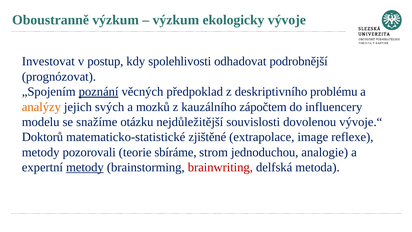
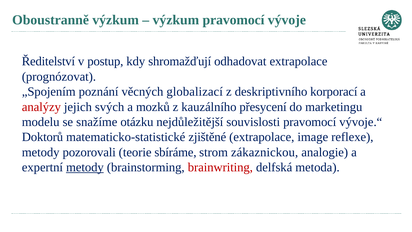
výzkum ekologicky: ekologicky -> pravomocí
Investovat: Investovat -> Ředitelství
spolehlivosti: spolehlivosti -> shromažďují
odhadovat podrobnější: podrobnější -> extrapolace
poznání underline: present -> none
předpoklad: předpoklad -> globalizací
problému: problému -> korporací
analýzy colour: orange -> red
zápočtem: zápočtem -> přesycení
influencery: influencery -> marketingu
souvislosti dovolenou: dovolenou -> pravomocí
jednoduchou: jednoduchou -> zákaznickou
